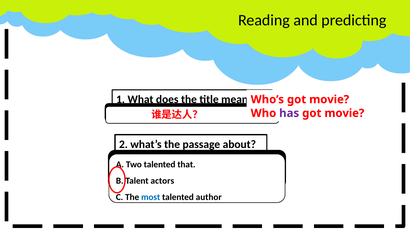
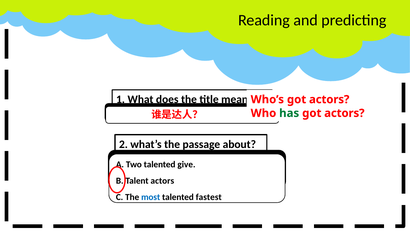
Who’s got movie: movie -> actors
has colour: purple -> green
movie at (344, 113): movie -> actors
that: that -> give
author: author -> fastest
